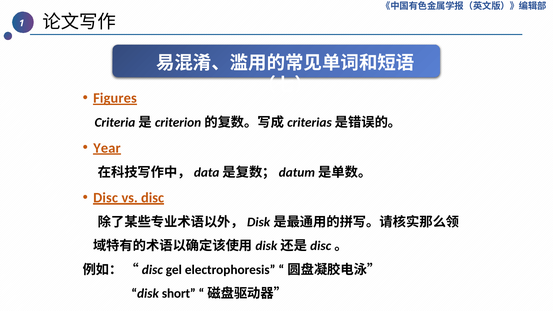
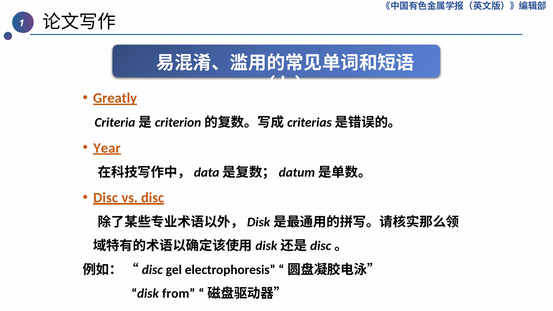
Figures: Figures -> Greatly
short: short -> from
